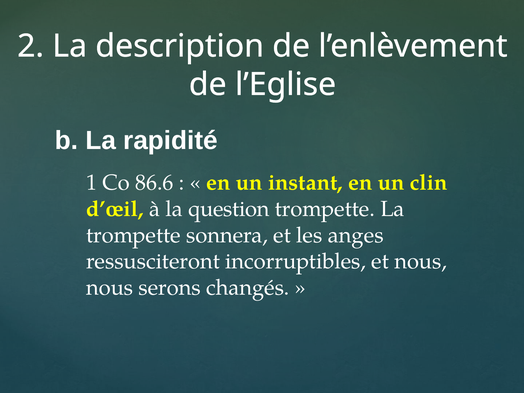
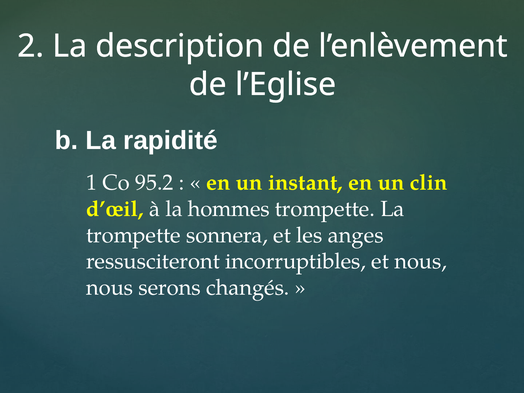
86.6: 86.6 -> 95.2
question: question -> hommes
